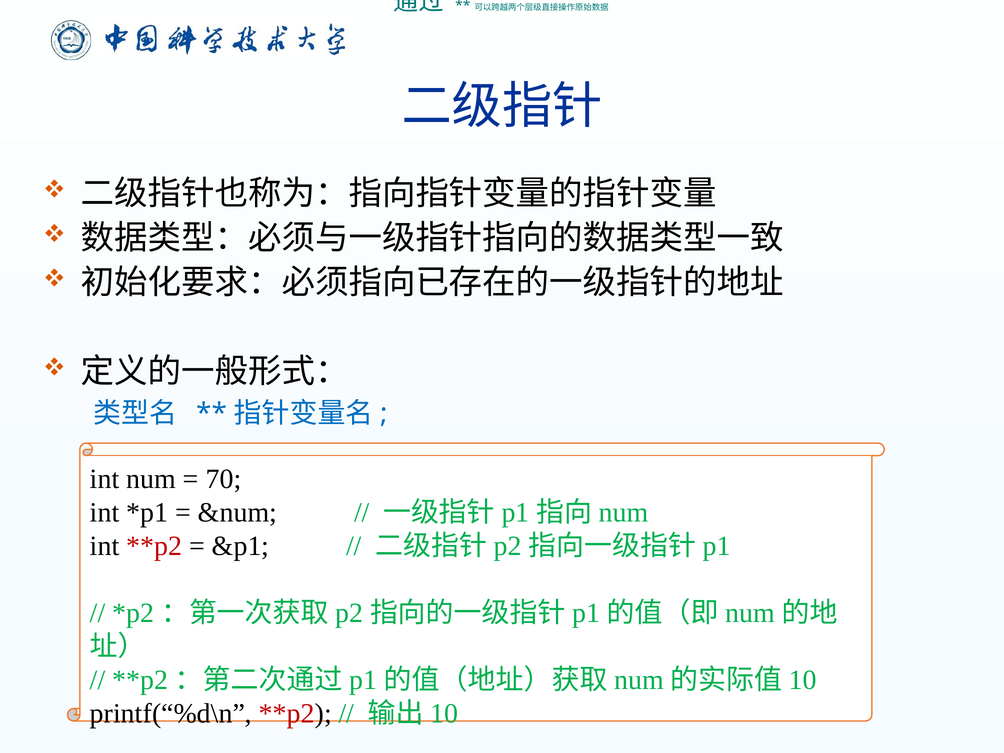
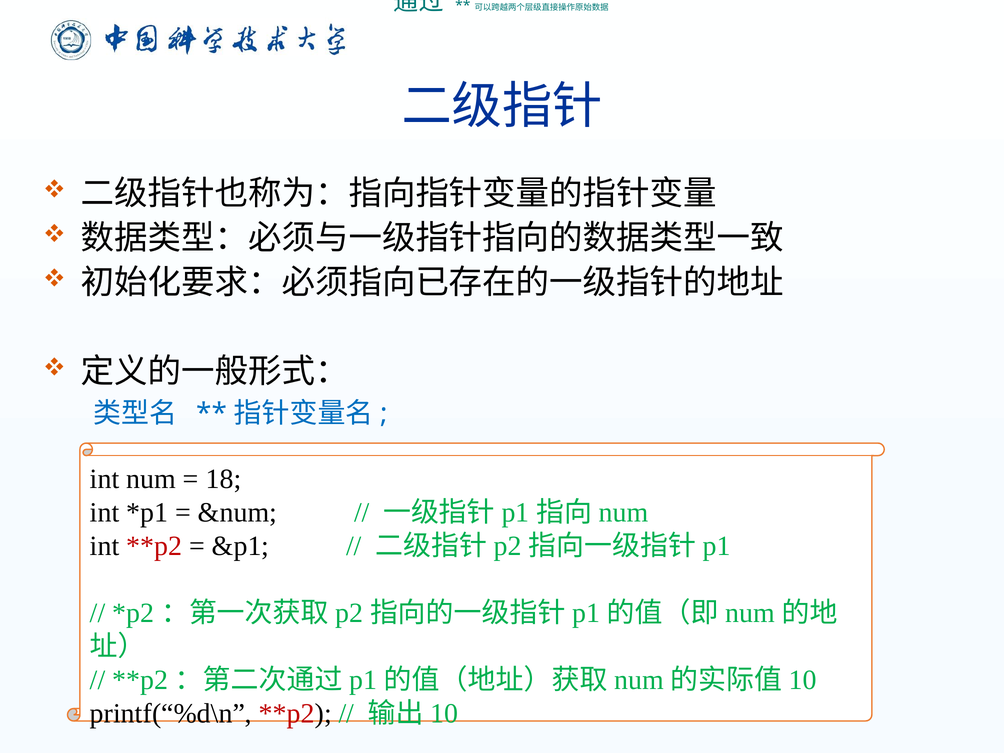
70: 70 -> 18
